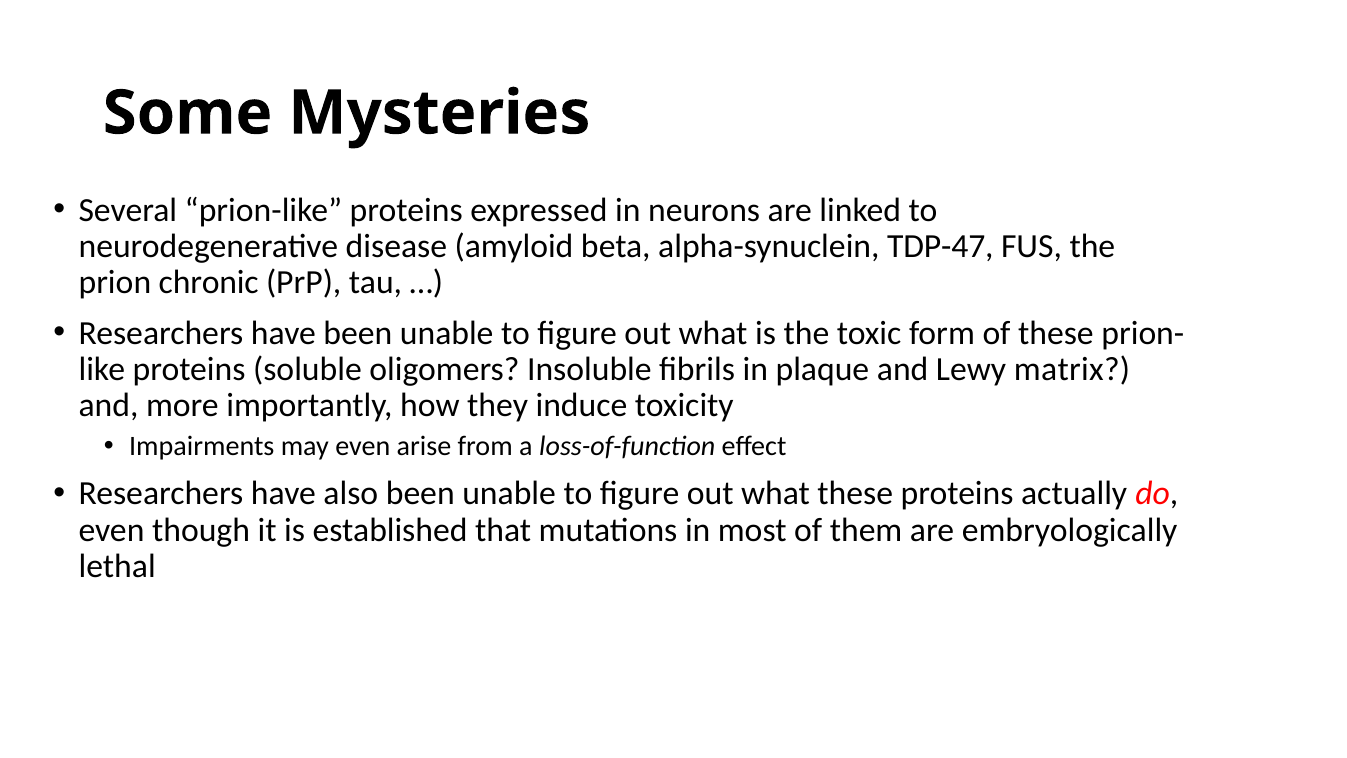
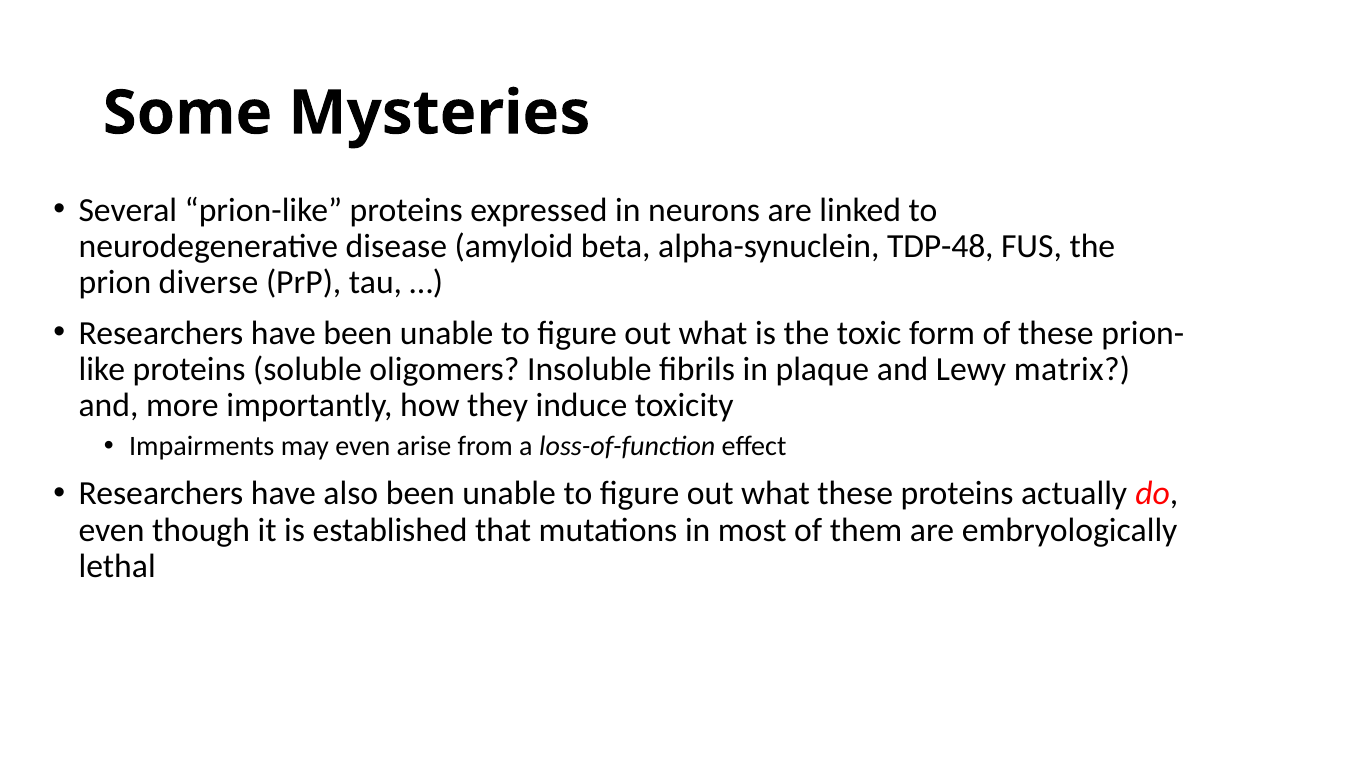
TDP-47: TDP-47 -> TDP-48
chronic: chronic -> diverse
